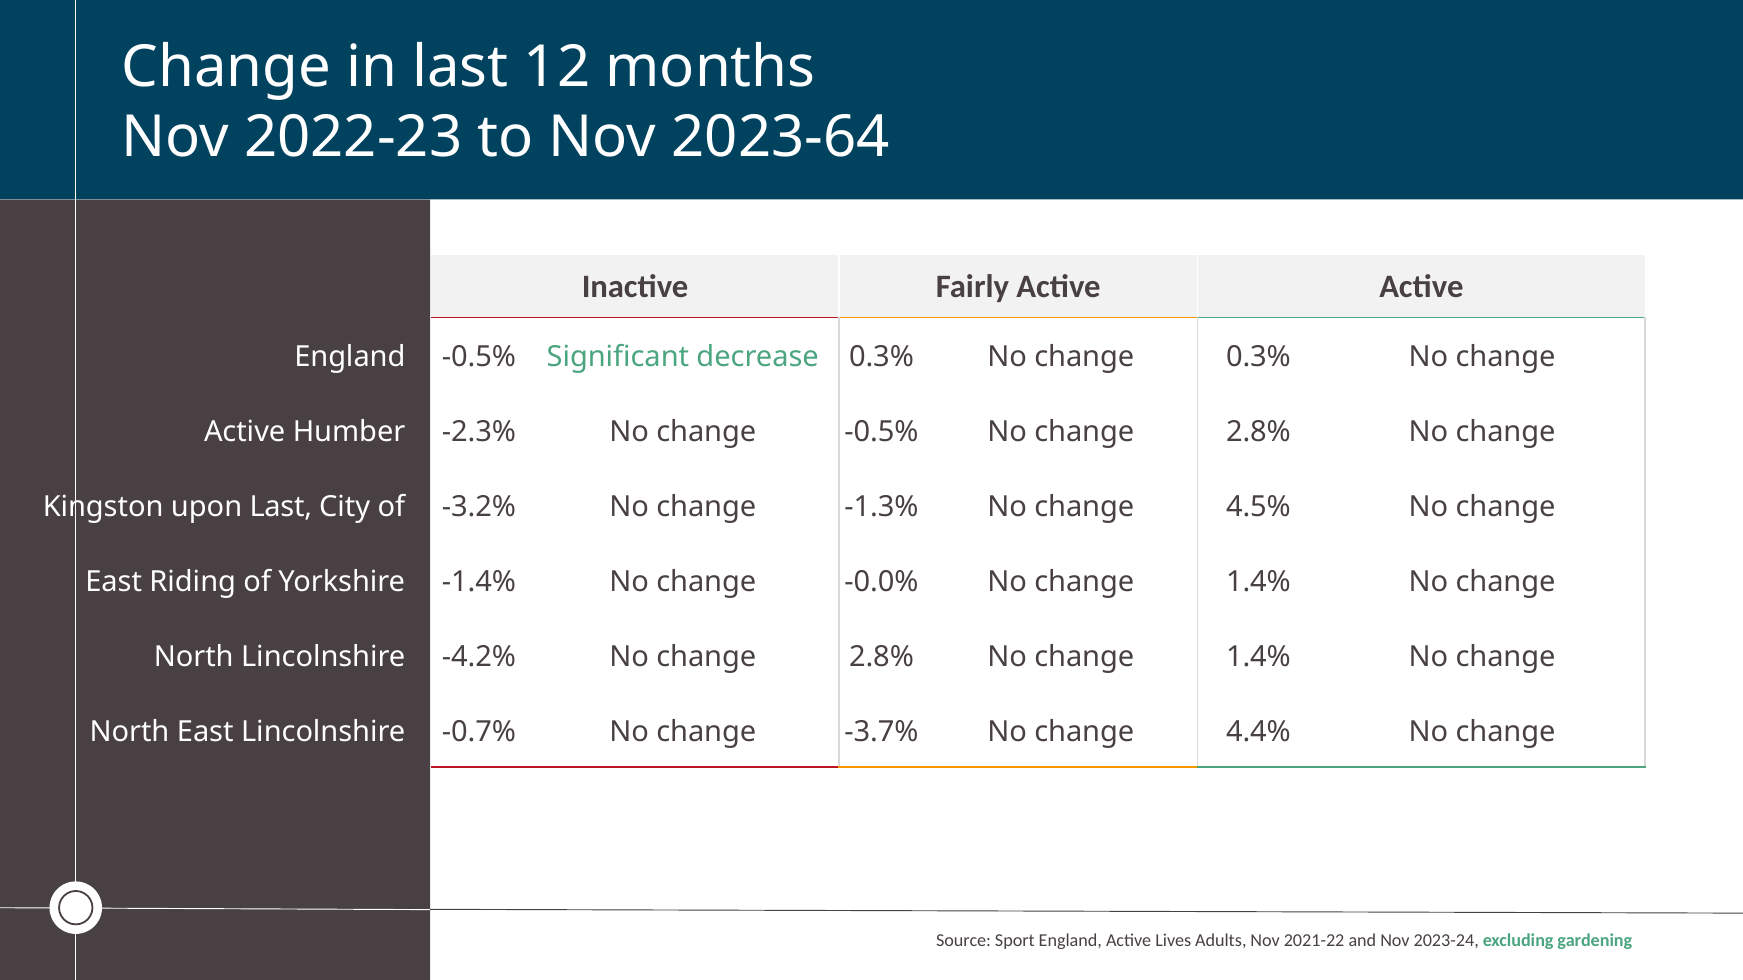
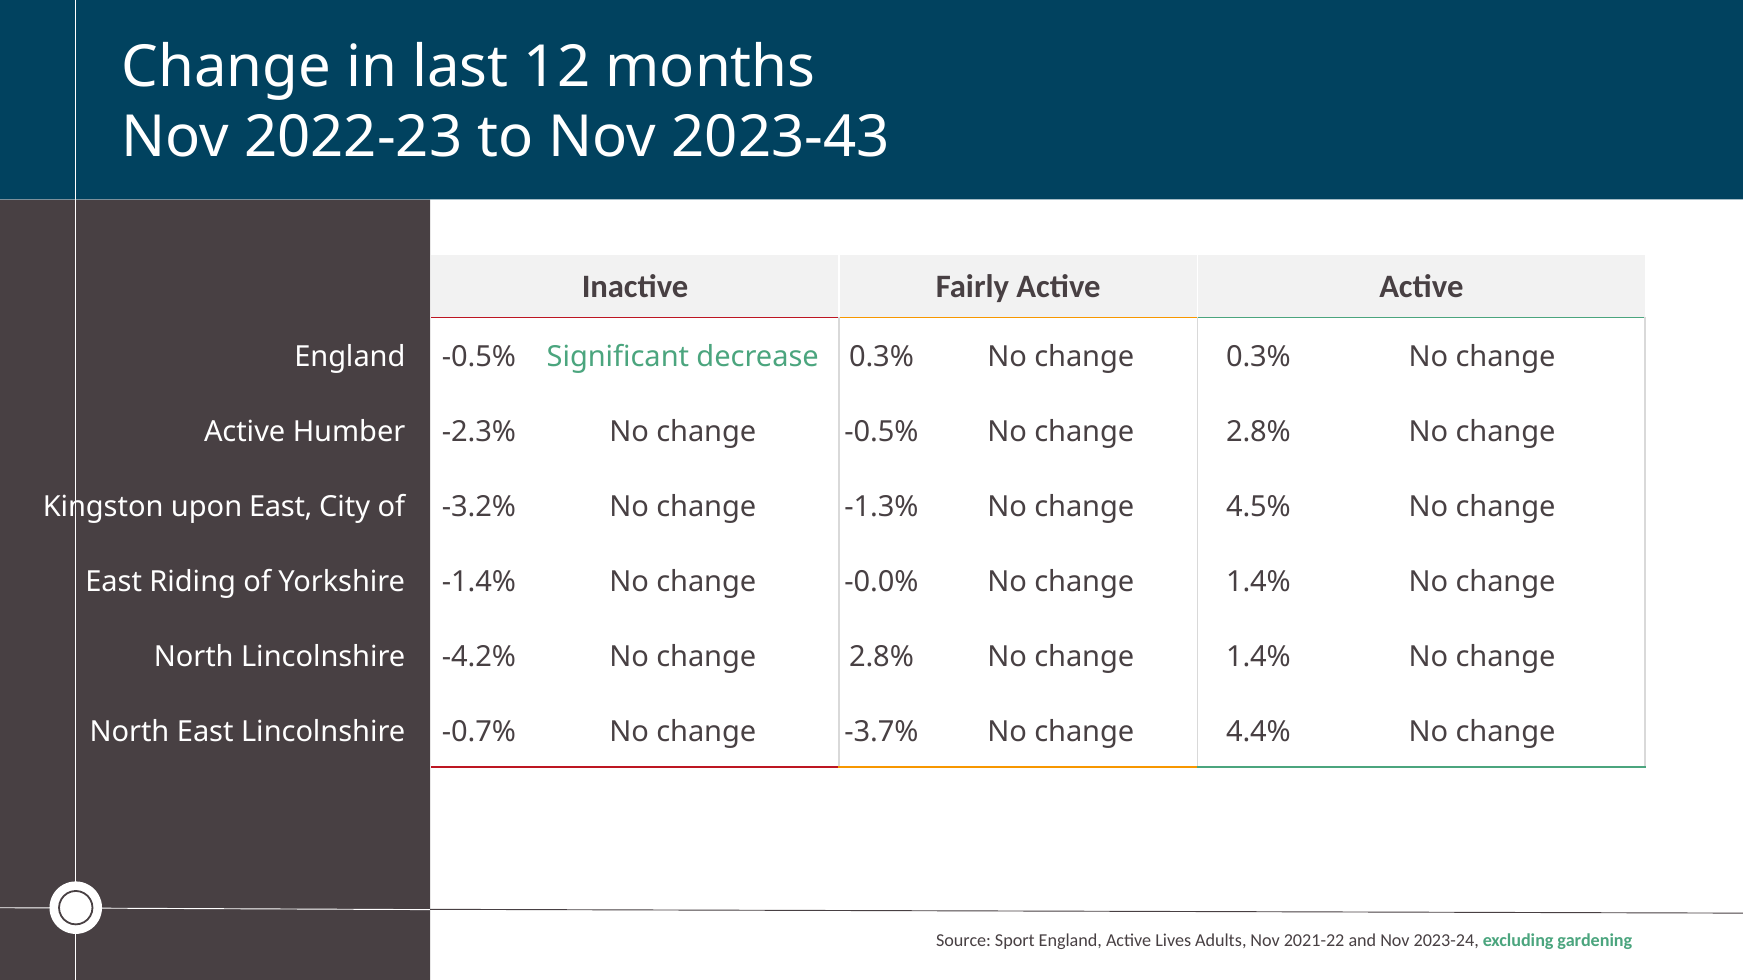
2023-64: 2023-64 -> 2023-43
upon Last: Last -> East
